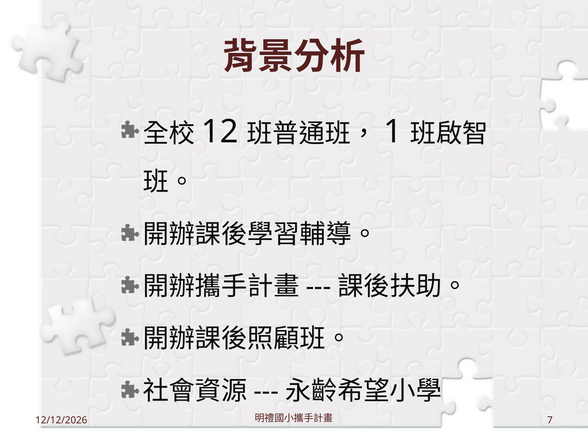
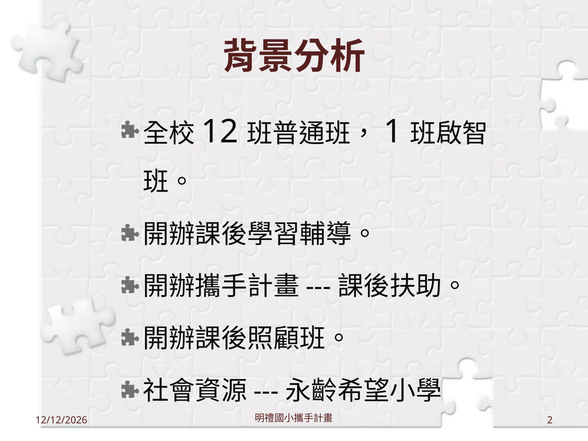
7: 7 -> 2
